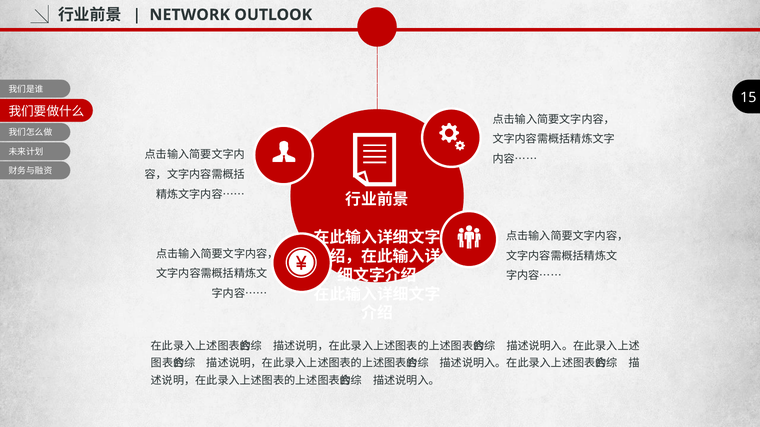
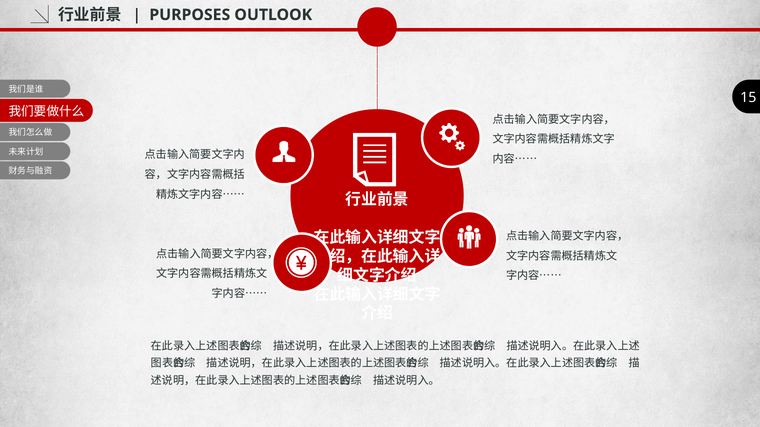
NETWORK: NETWORK -> PURPOSES
